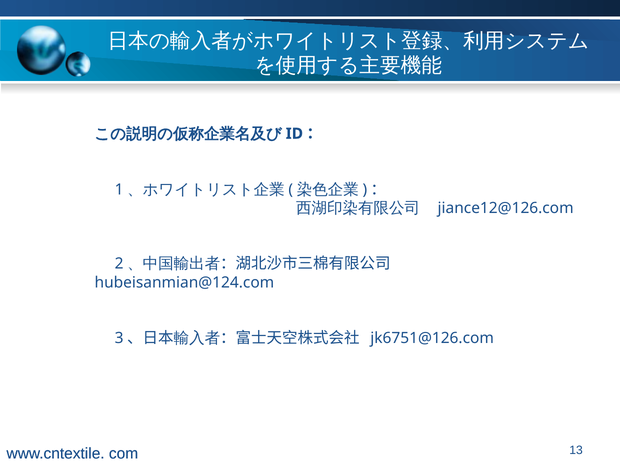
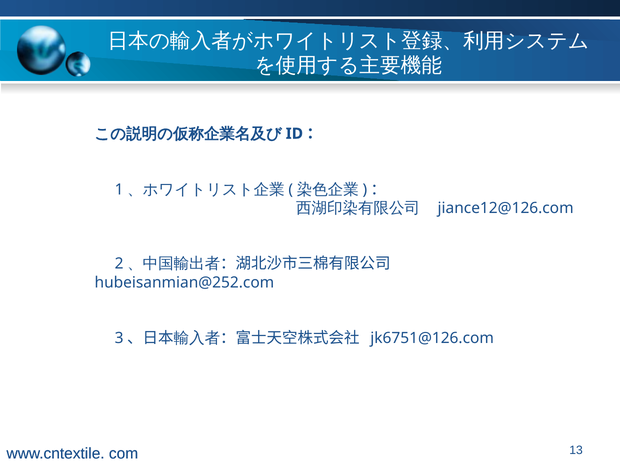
hubeisanmian@124.com: hubeisanmian@124.com -> hubeisanmian@252.com
